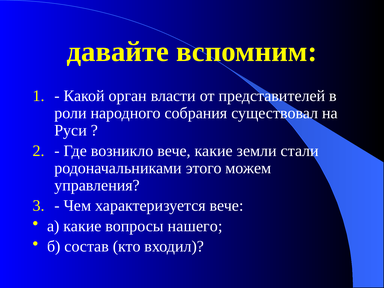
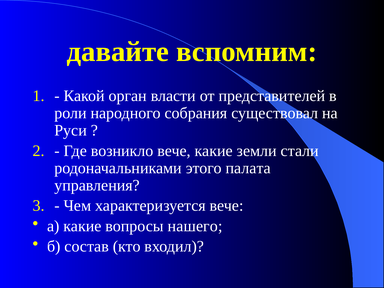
можем: можем -> палата
